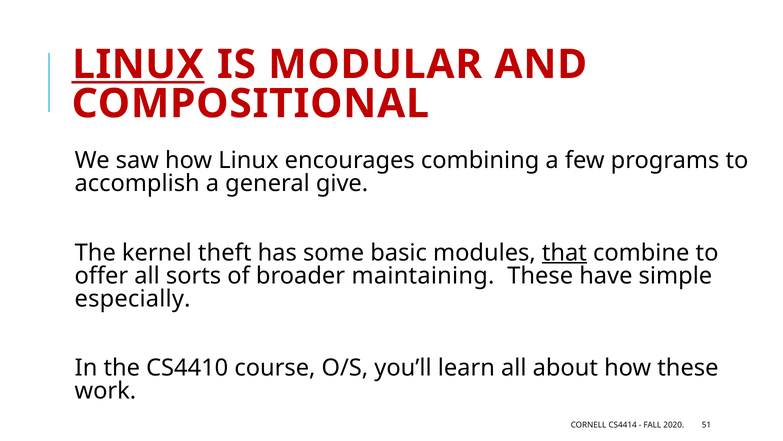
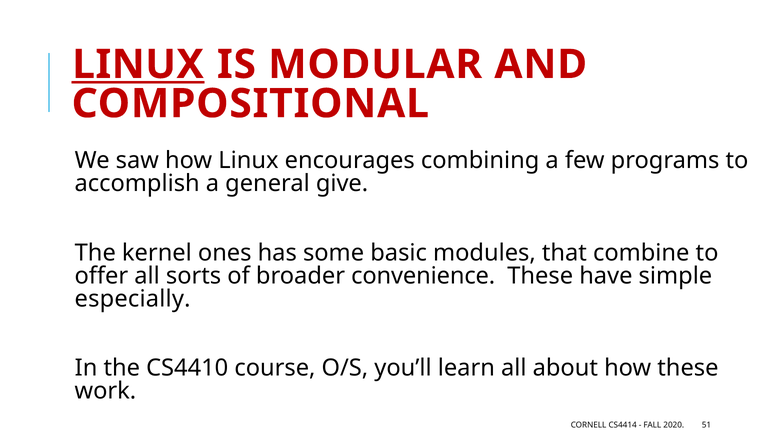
theft: theft -> ones
that underline: present -> none
maintaining: maintaining -> convenience
